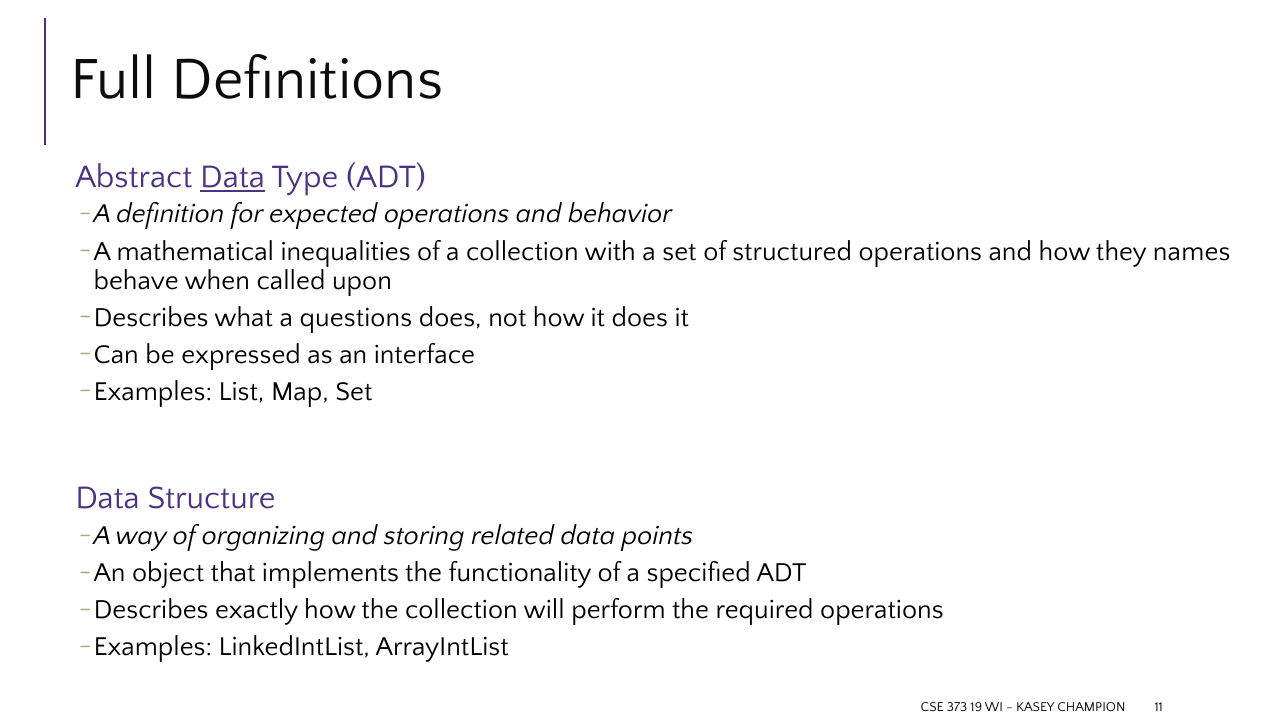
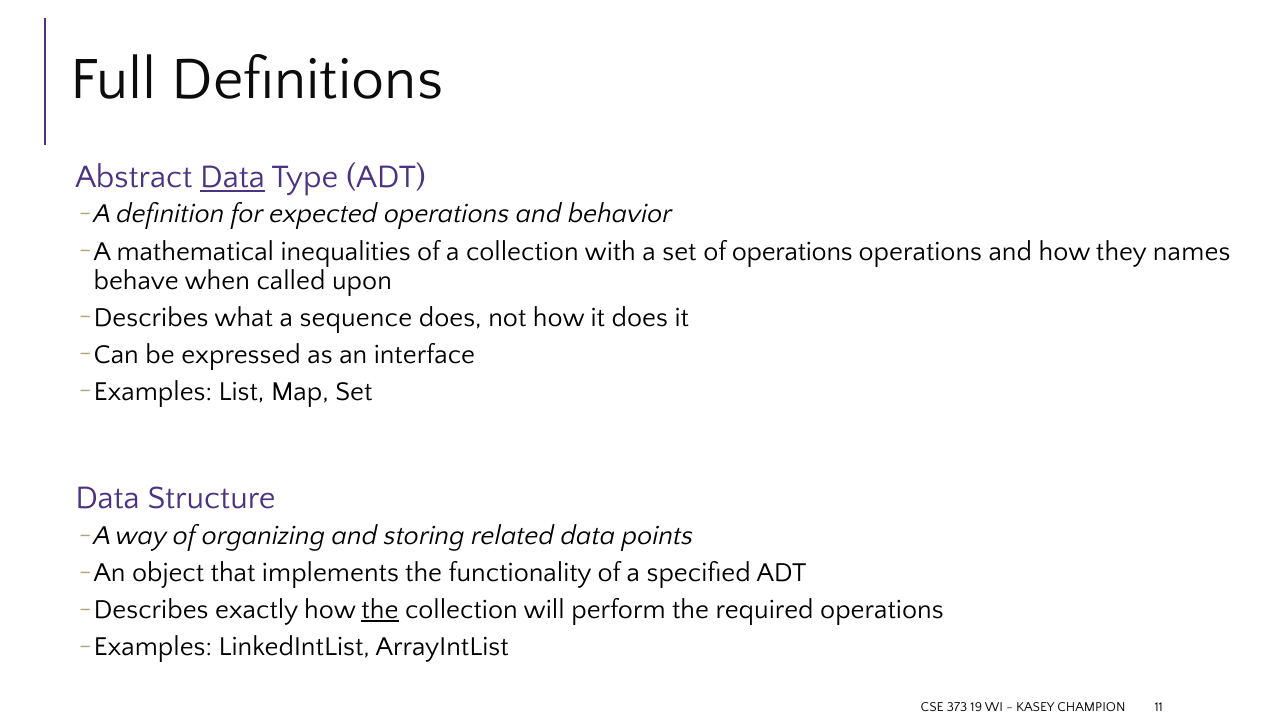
of structured: structured -> operations
questions: questions -> sequence
the at (380, 609) underline: none -> present
